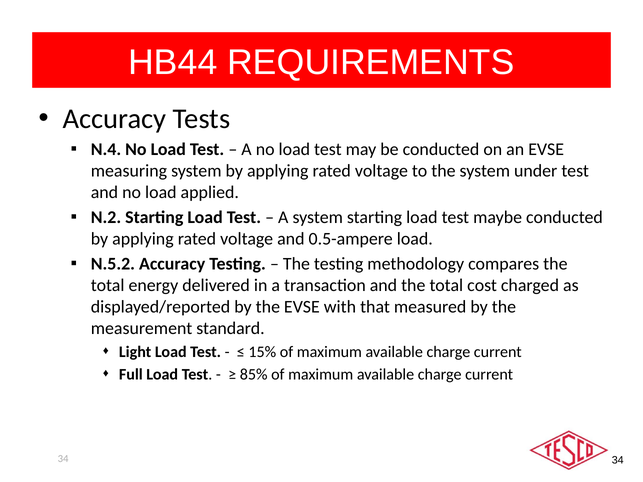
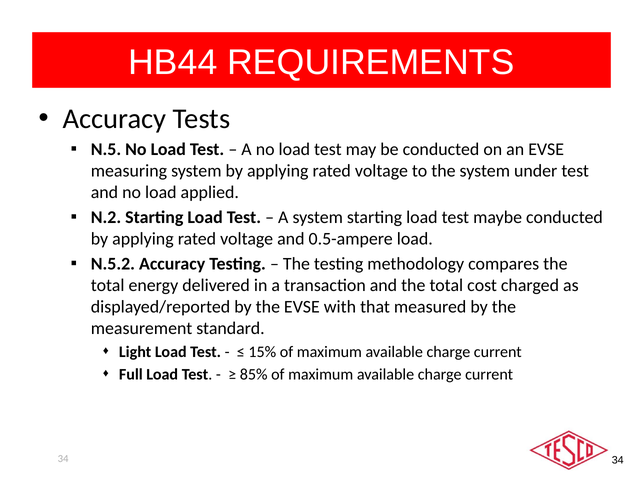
N.4: N.4 -> N.5
